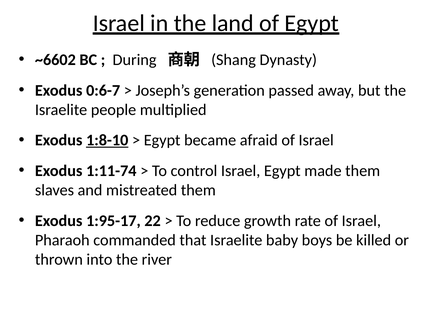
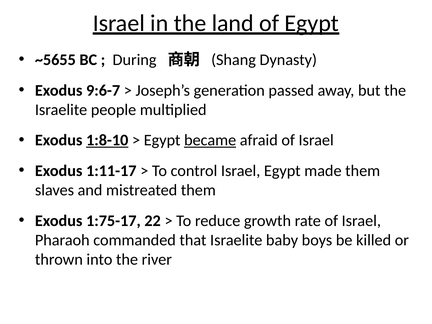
~6602: ~6602 -> ~5655
0:6-7: 0:6-7 -> 9:6-7
became underline: none -> present
1:11-74: 1:11-74 -> 1:11-17
1:95-17: 1:95-17 -> 1:75-17
